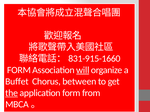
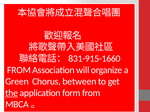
FORM at (19, 70): FORM -> FROM
will underline: present -> none
Buffet: Buffet -> Green
